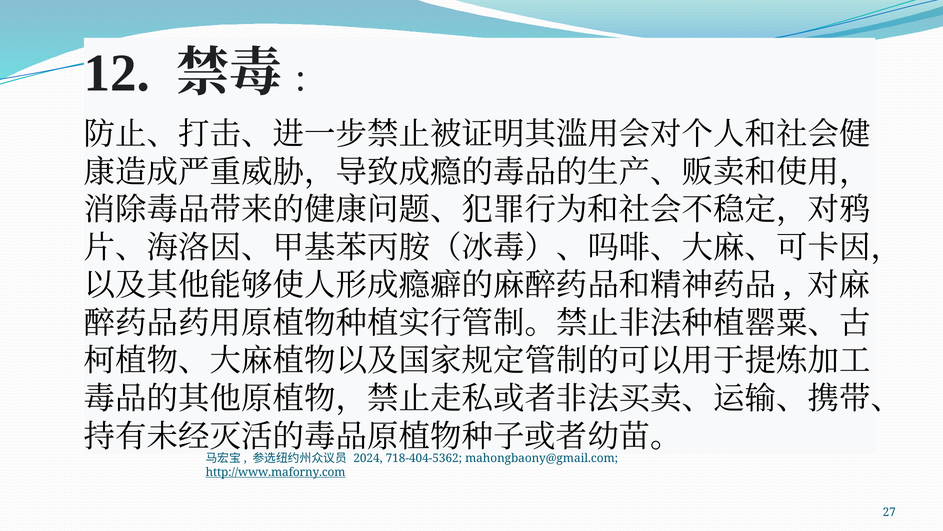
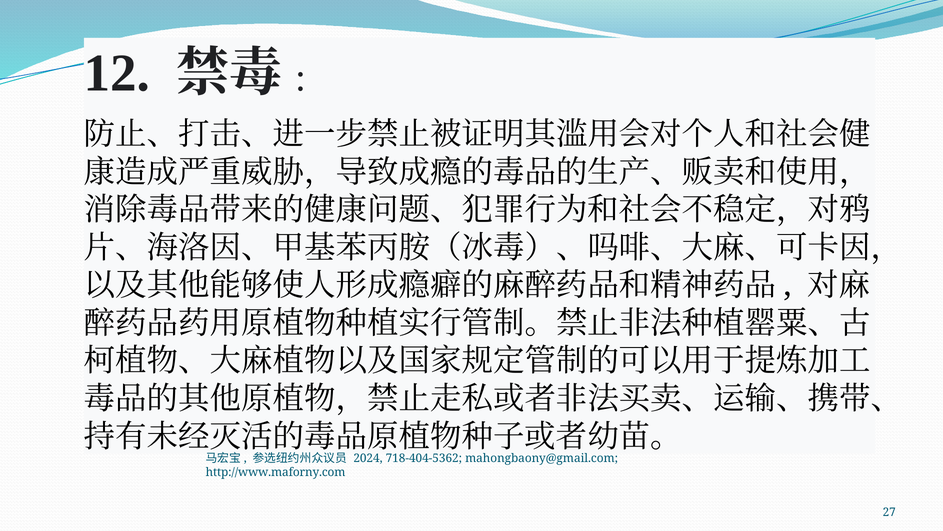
http://www.maforny.com underline: present -> none
